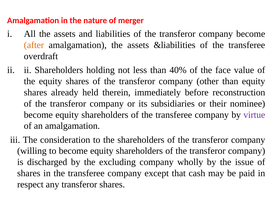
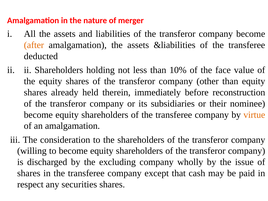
overdraft: overdraft -> deducted
40%: 40% -> 10%
virtue colour: purple -> orange
any transferor: transferor -> securities
